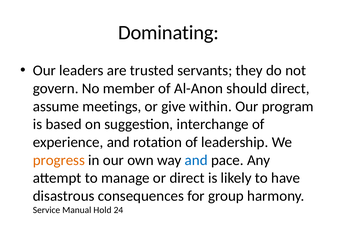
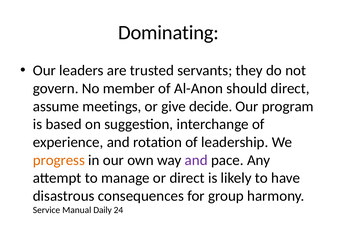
within: within -> decide
and at (196, 161) colour: blue -> purple
Hold: Hold -> Daily
